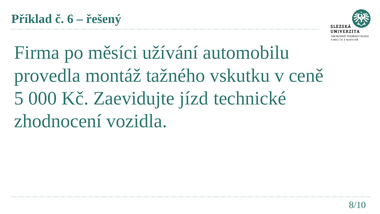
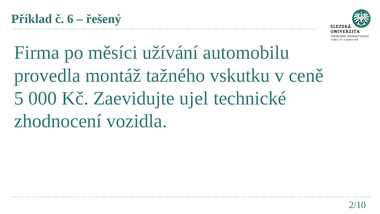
jízd: jízd -> ujel
8/10: 8/10 -> 2/10
